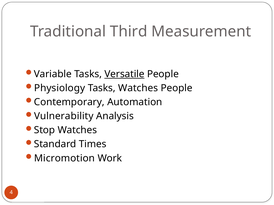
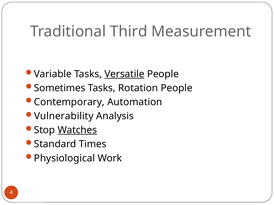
Physiology: Physiology -> Sometimes
Tasks Watches: Watches -> Rotation
Watches at (77, 130) underline: none -> present
Micromotion: Micromotion -> Physiological
